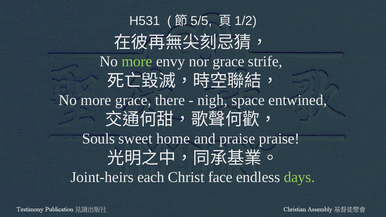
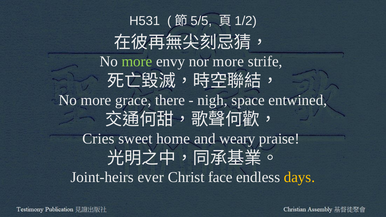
nor grace: grace -> more
Souls: Souls -> Cries
and praise: praise -> weary
each: each -> ever
days colour: light green -> yellow
